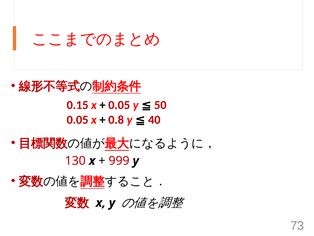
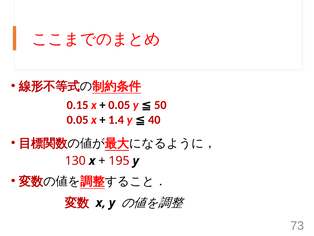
0.8: 0.8 -> 1.4
999: 999 -> 195
